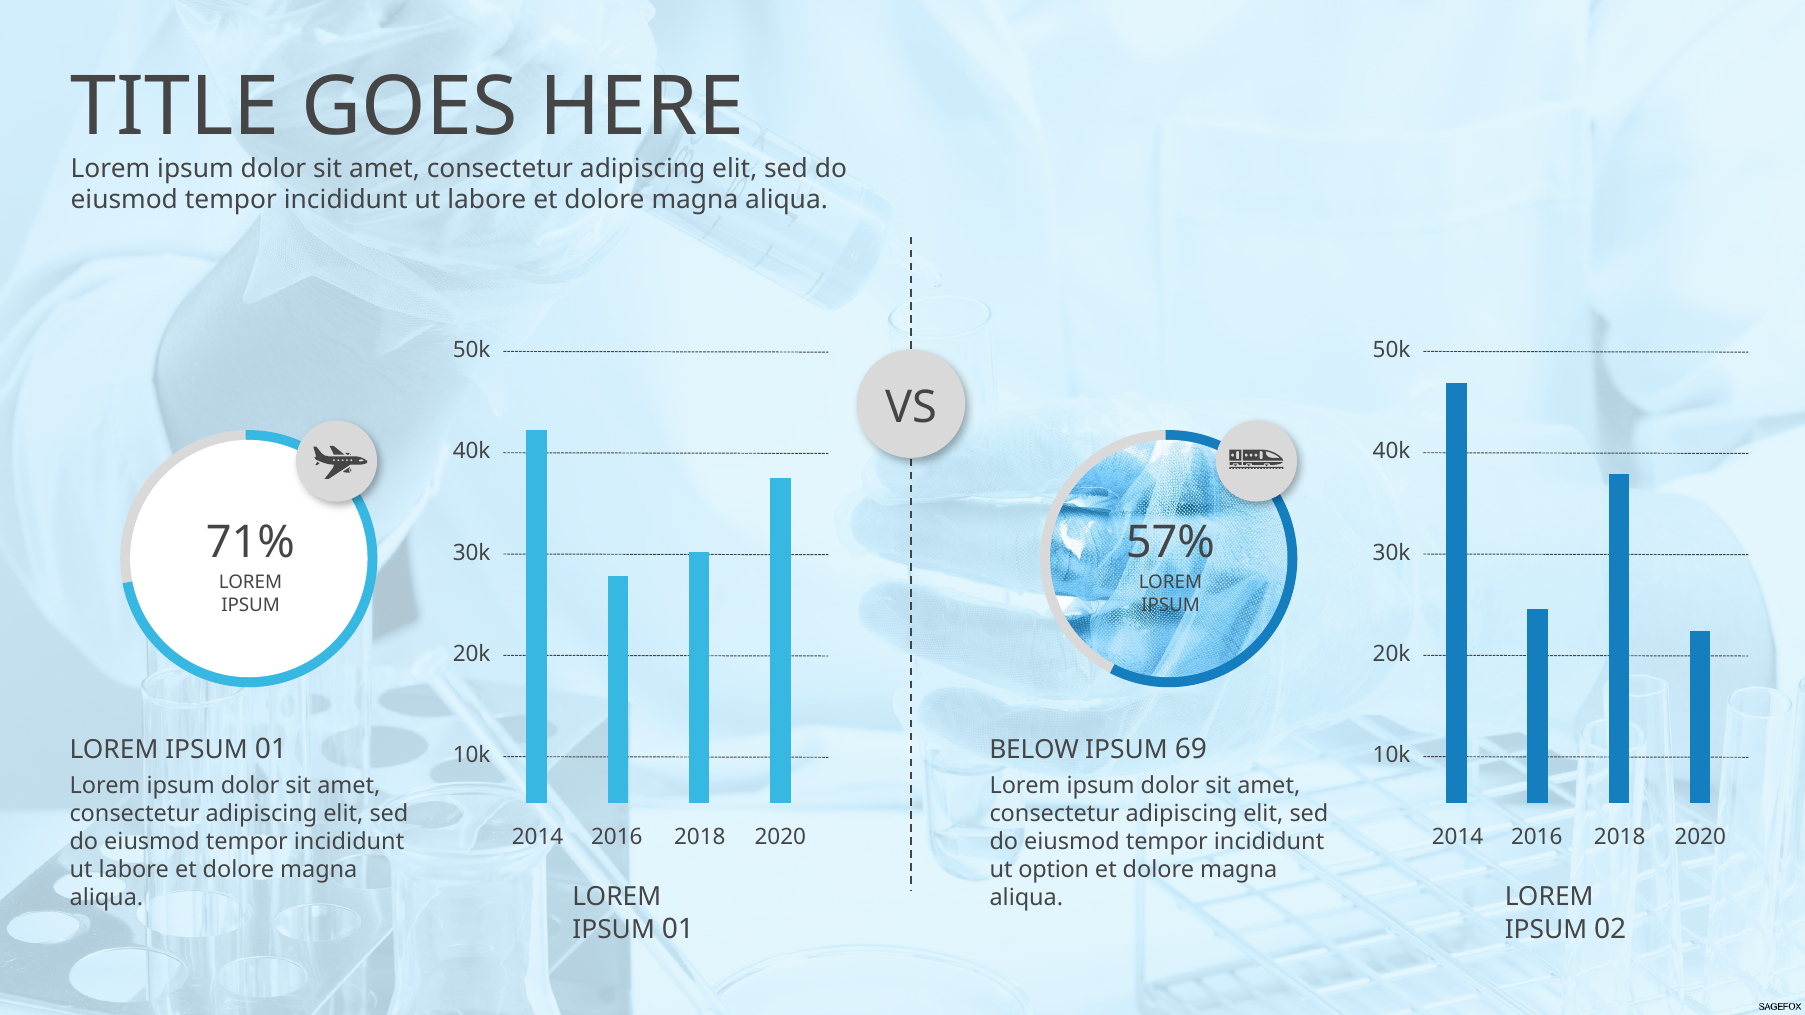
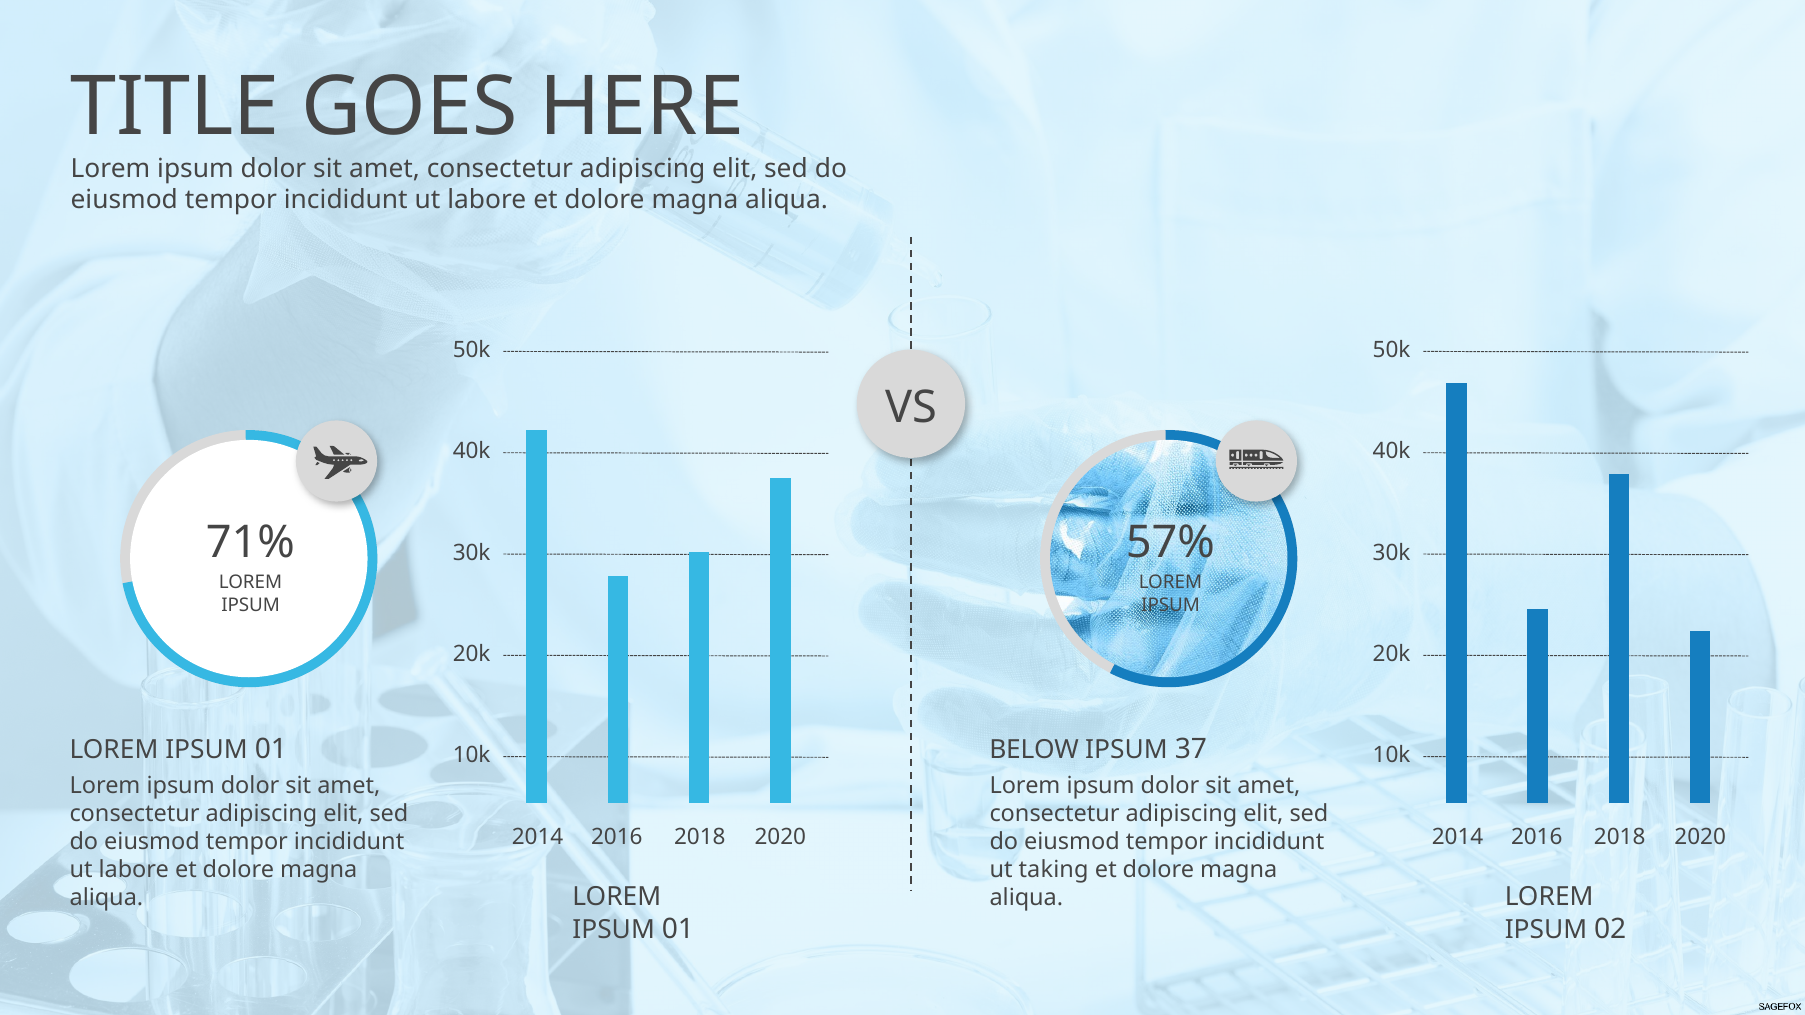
69: 69 -> 37
option: option -> taking
